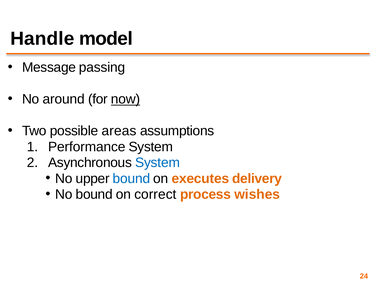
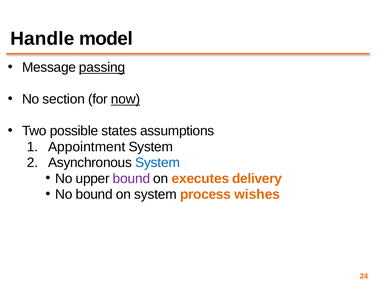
passing underline: none -> present
around: around -> section
areas: areas -> states
Performance: Performance -> Appointment
bound at (131, 179) colour: blue -> purple
on correct: correct -> system
